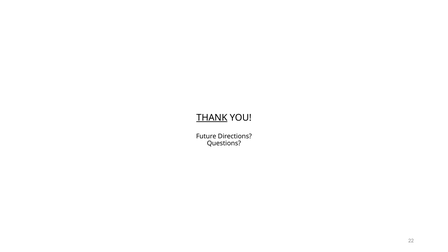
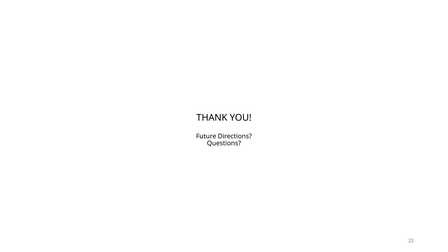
THANK underline: present -> none
